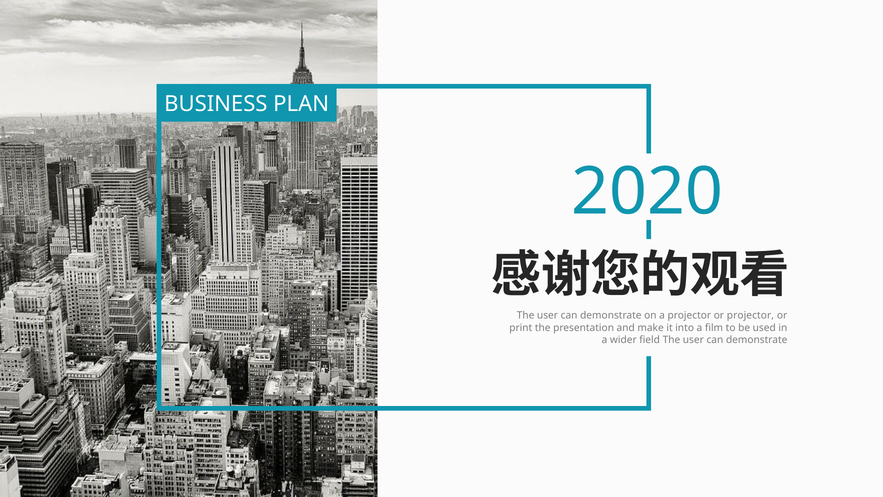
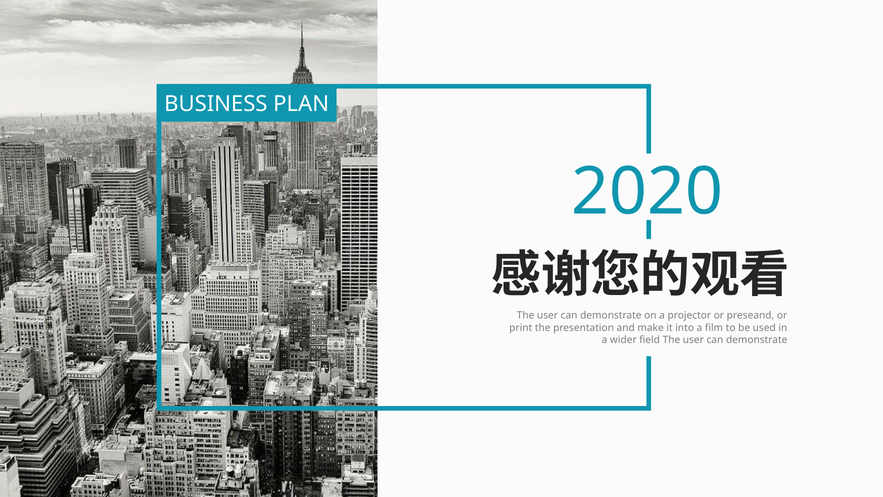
or projector: projector -> preseand
